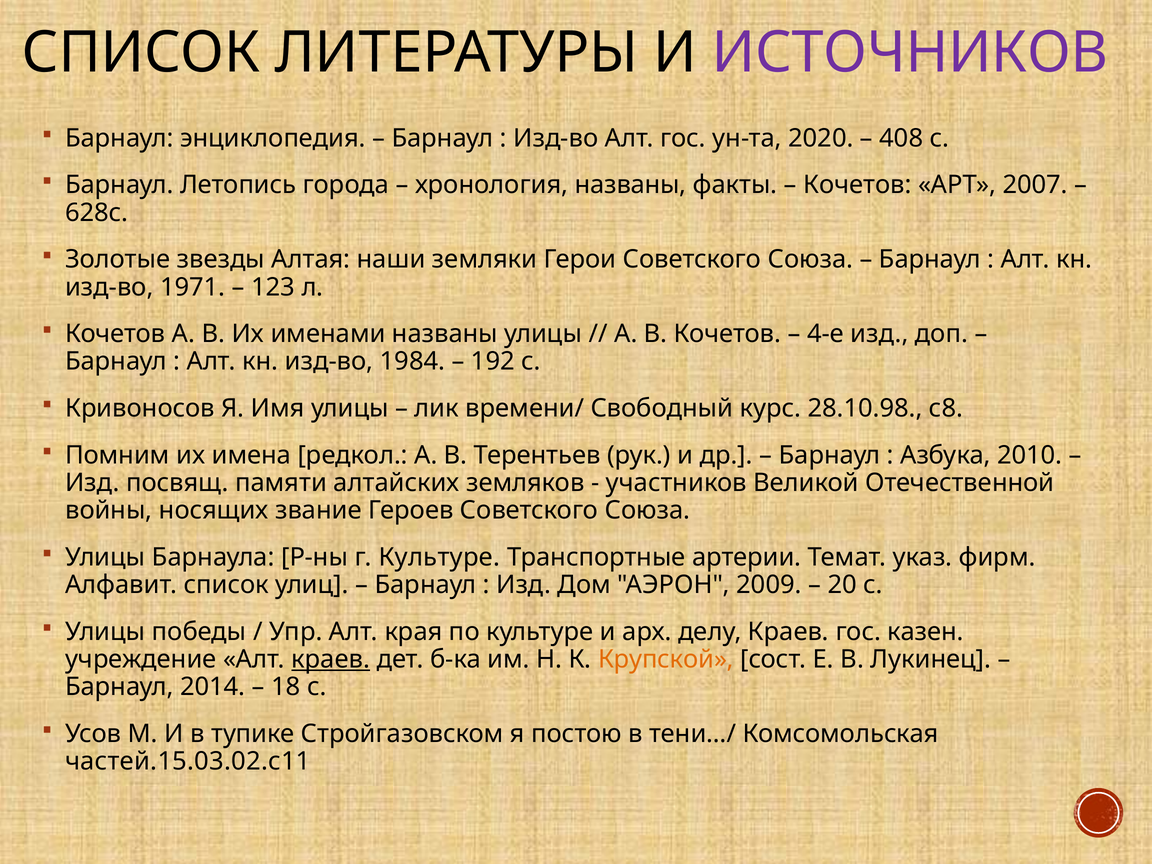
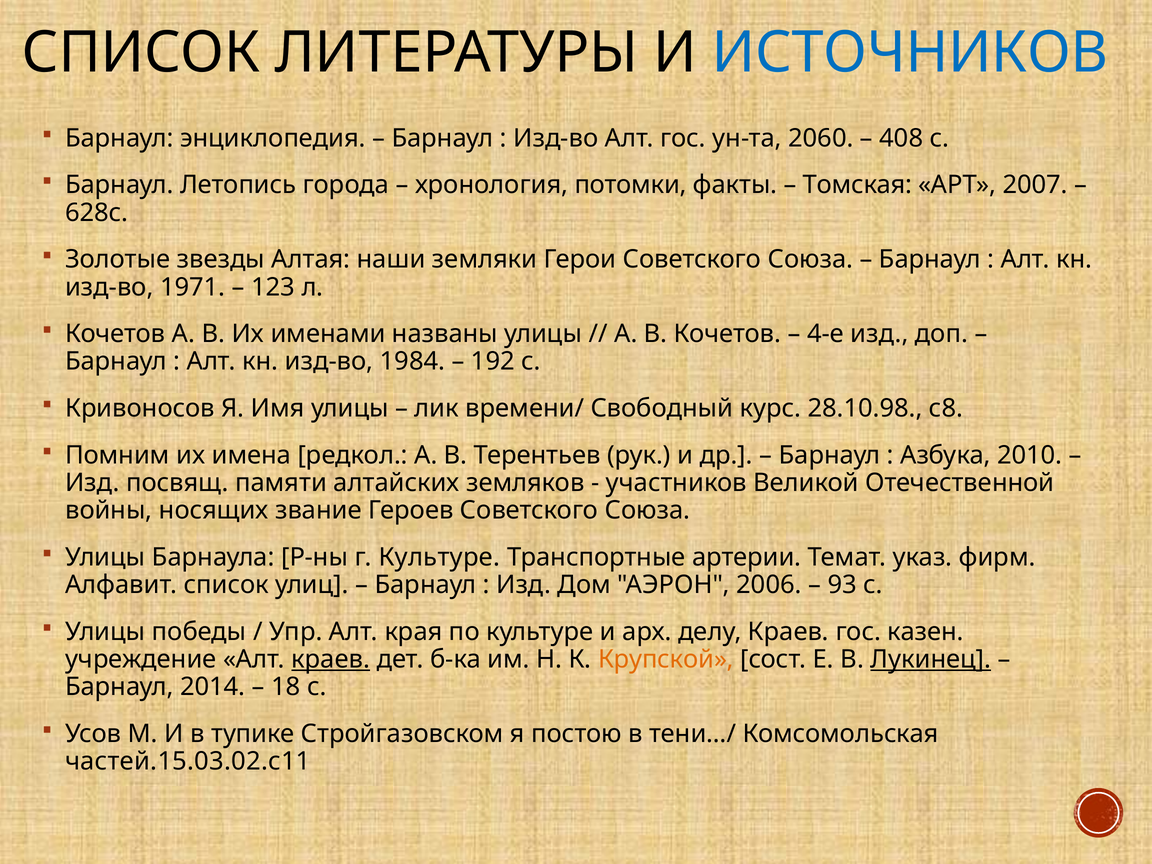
ИСТОЧНИКОВ colour: purple -> blue
2020: 2020 -> 2060
хронология названы: названы -> потомки
Кочетов at (857, 185): Кочетов -> Томская
2009: 2009 -> 2006
20: 20 -> 93
Лукинец underline: none -> present
